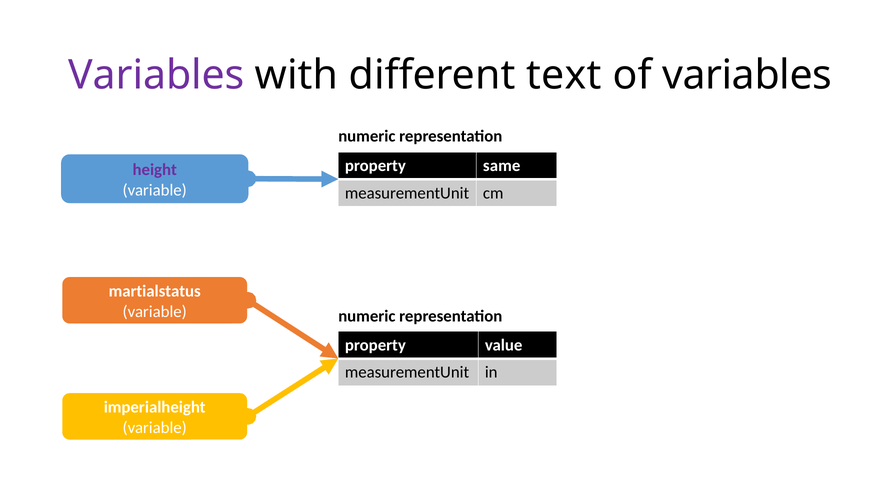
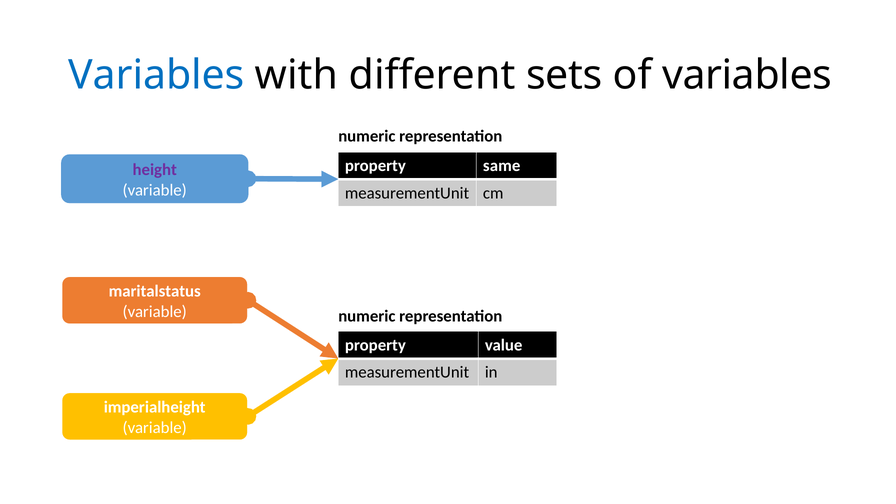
Variables at (156, 75) colour: purple -> blue
text: text -> sets
martialstatus: martialstatus -> maritalstatus
